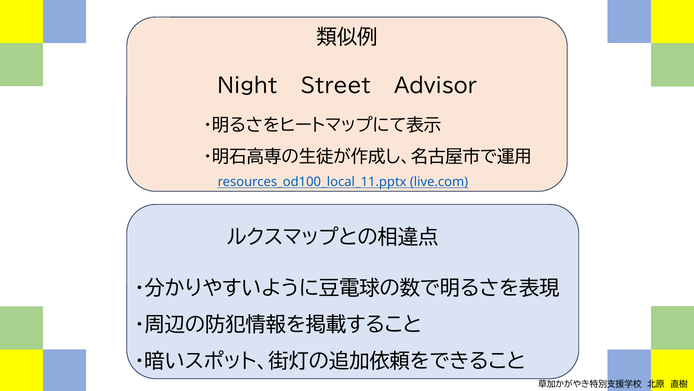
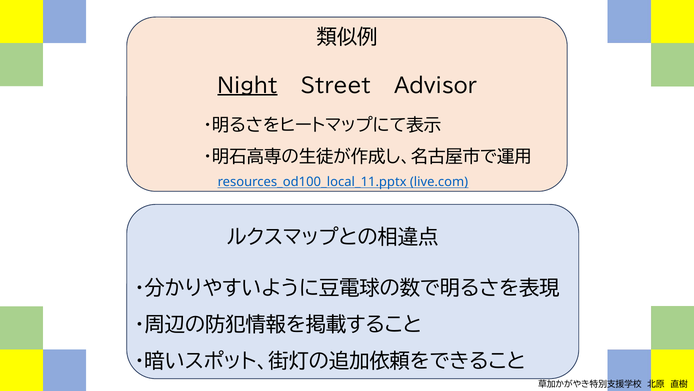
Night underline: none -> present
